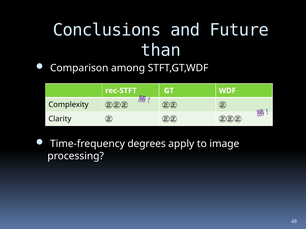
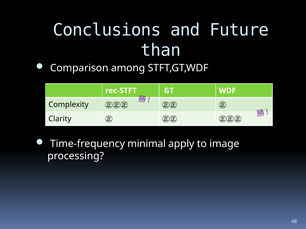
degrees: degrees -> minimal
